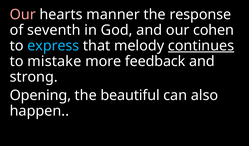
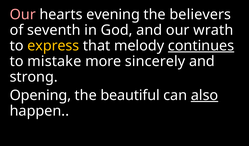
manner: manner -> evening
response: response -> believers
cohen: cohen -> wrath
express colour: light blue -> yellow
feedback: feedback -> sincerely
also underline: none -> present
